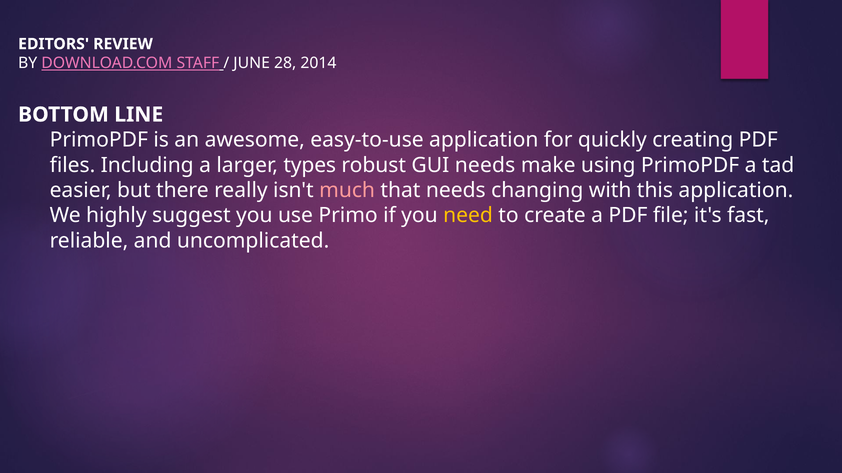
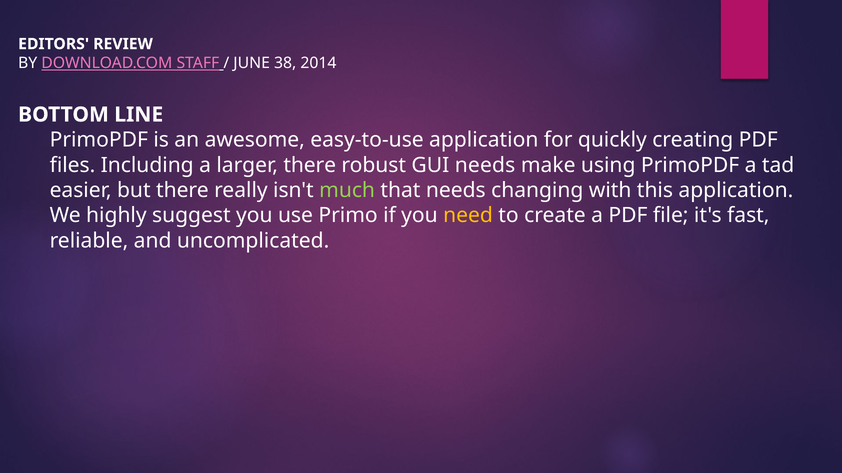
28: 28 -> 38
larger types: types -> there
much colour: pink -> light green
